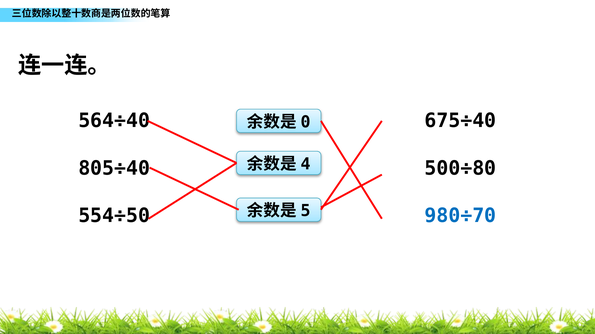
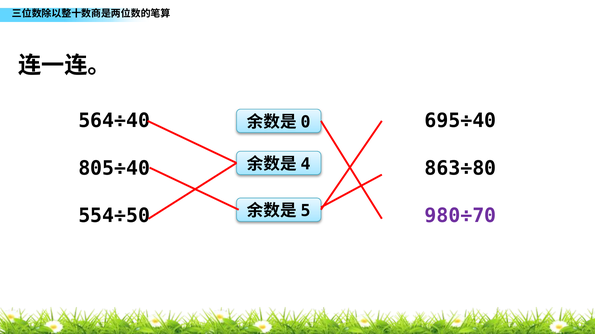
675÷40: 675÷40 -> 695÷40
500÷80: 500÷80 -> 863÷80
980÷70 colour: blue -> purple
